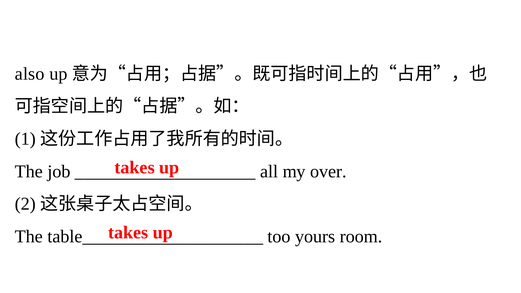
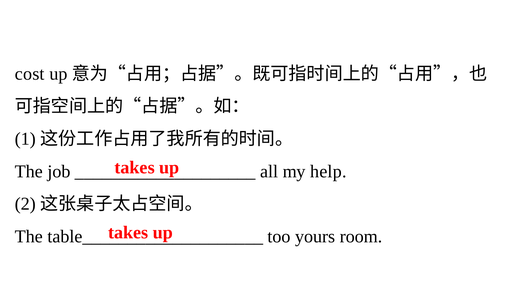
also: also -> cost
over: over -> help
